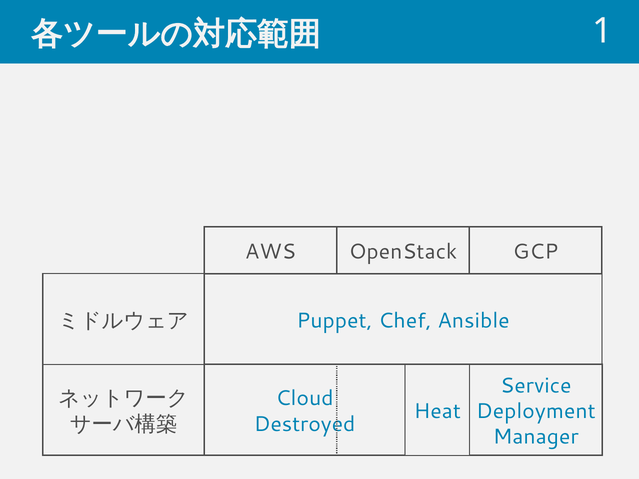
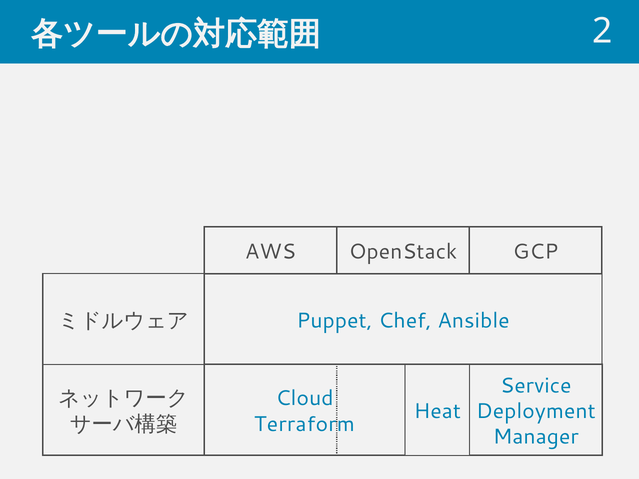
1: 1 -> 2
Destroyed: Destroyed -> Terraform
